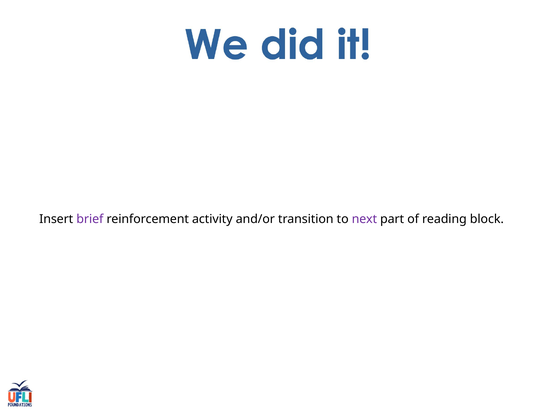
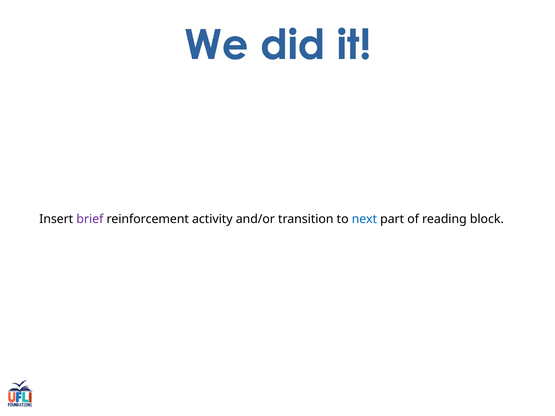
next colour: purple -> blue
